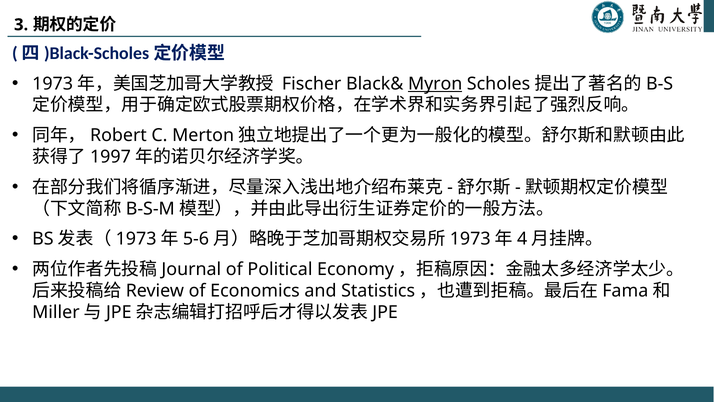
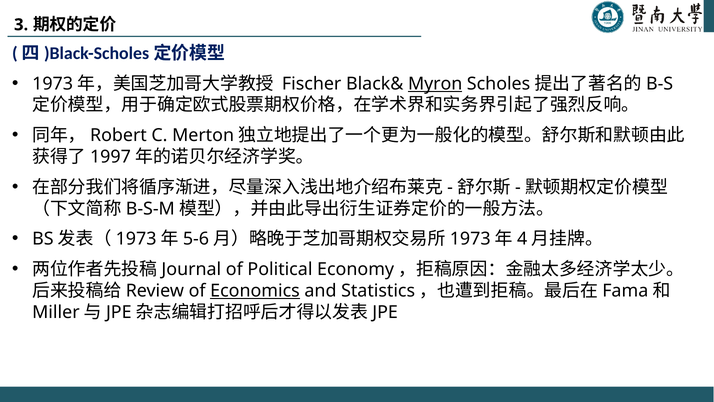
Economics underline: none -> present
